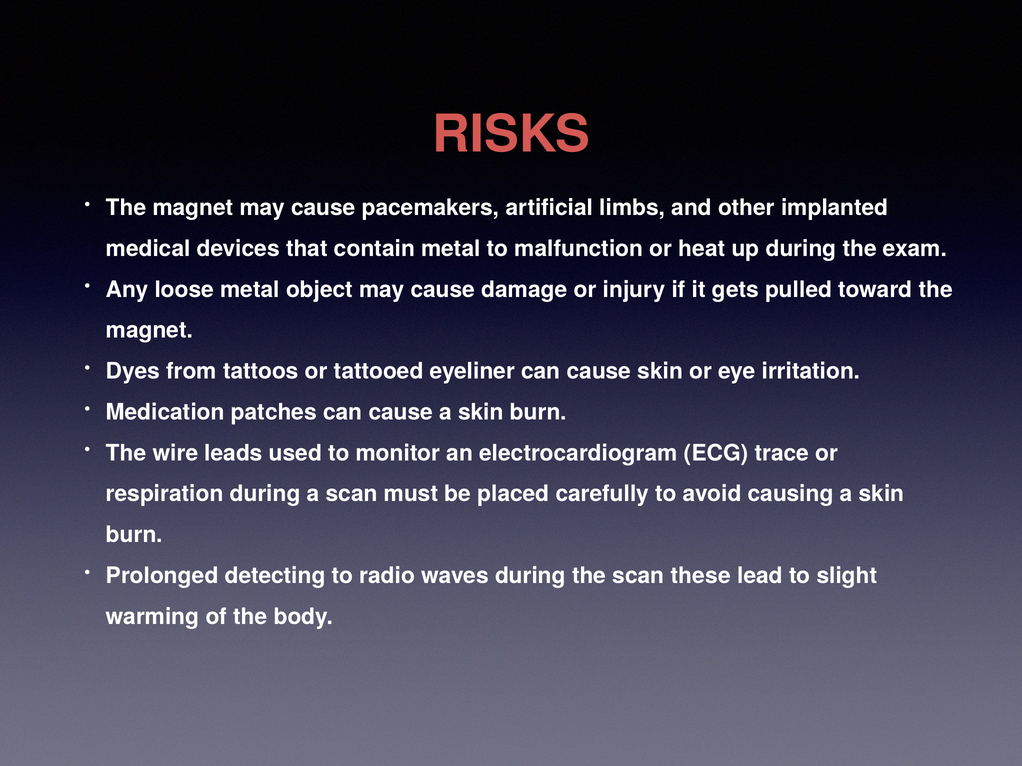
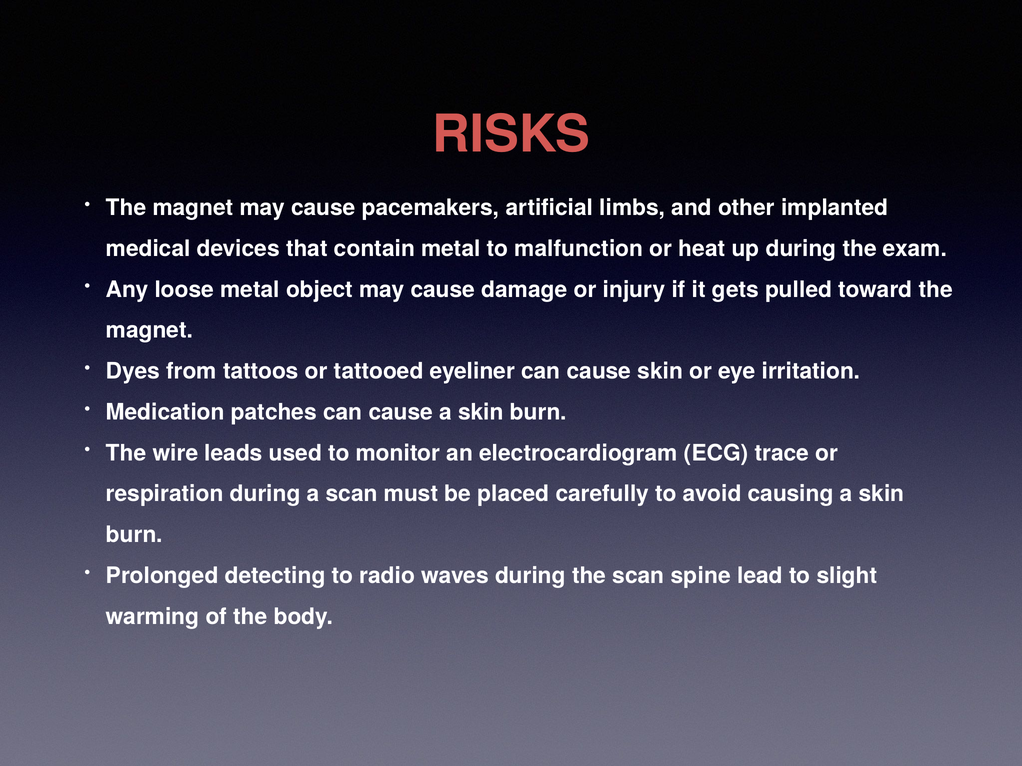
these: these -> spine
